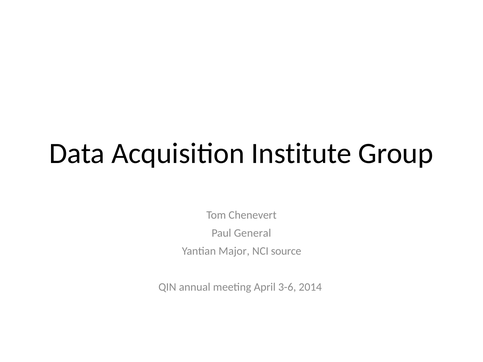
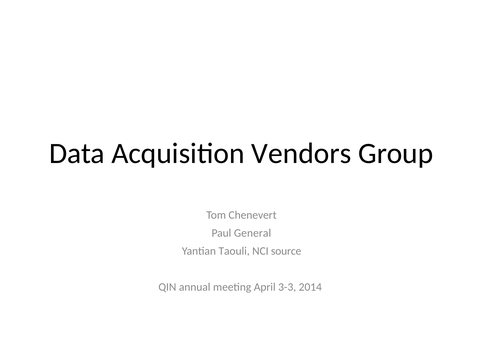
Institute: Institute -> Vendors
Major: Major -> Taouli
3-6: 3-6 -> 3-3
